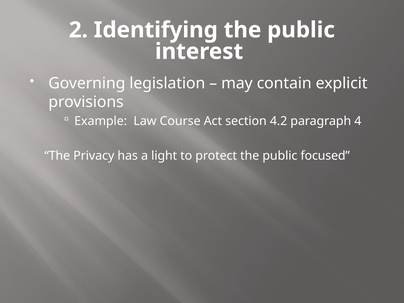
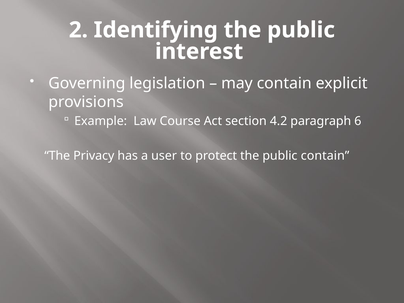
4: 4 -> 6
light: light -> user
public focused: focused -> contain
